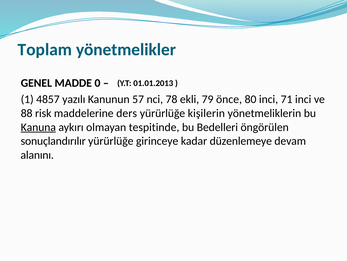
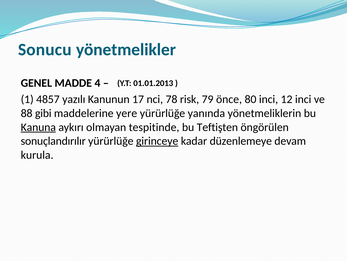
Toplam: Toplam -> Sonucu
0: 0 -> 4
57: 57 -> 17
ekli: ekli -> risk
71: 71 -> 12
risk: risk -> gibi
ders: ders -> yere
kişilerin: kişilerin -> yanında
Bedelleri: Bedelleri -> Teftişten
girinceye underline: none -> present
alanını: alanını -> kurula
